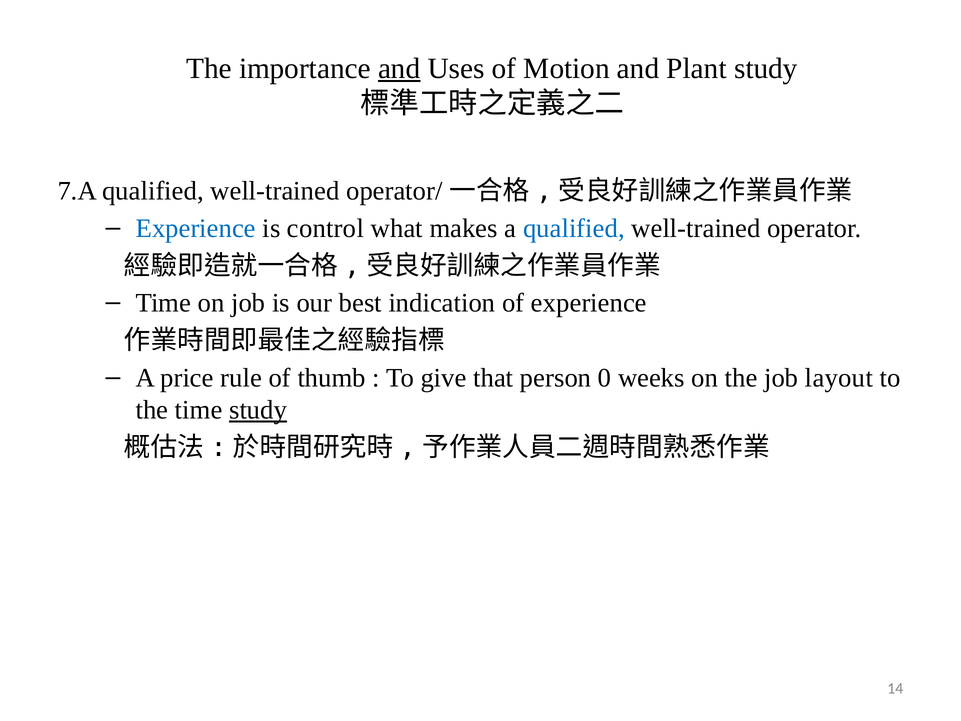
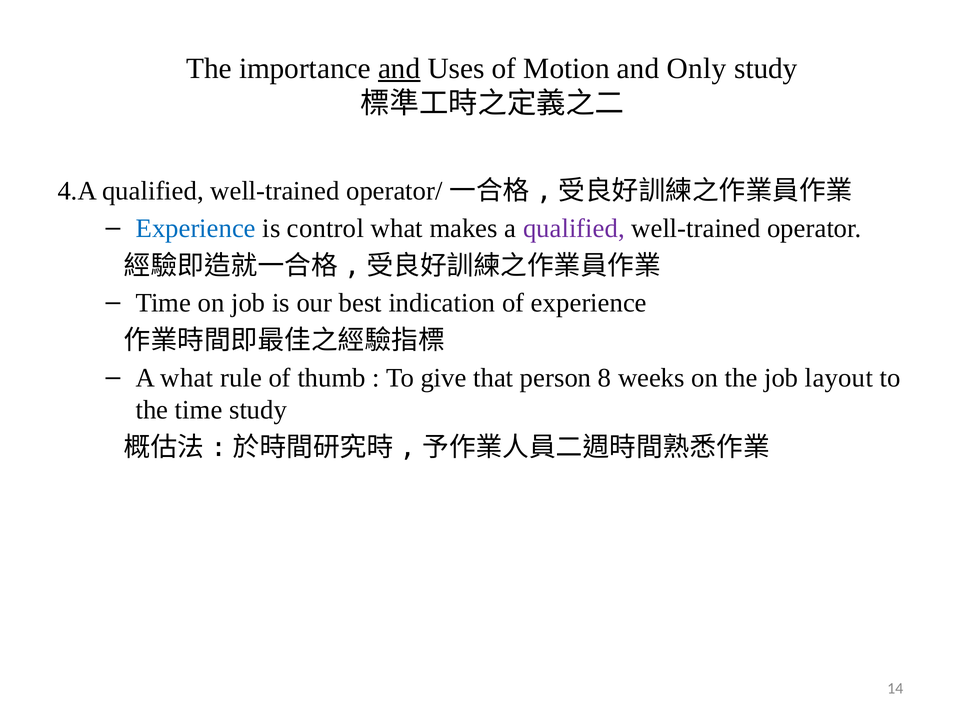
Plant: Plant -> Only
7.A: 7.A -> 4.A
qualified at (574, 228) colour: blue -> purple
A price: price -> what
0: 0 -> 8
study at (258, 410) underline: present -> none
